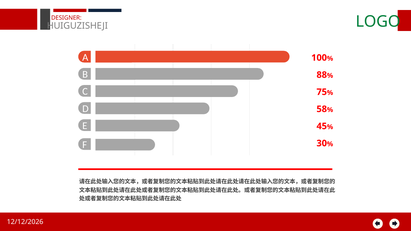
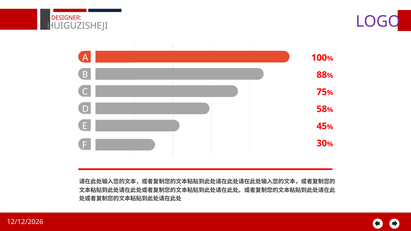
LOGO colour: green -> purple
